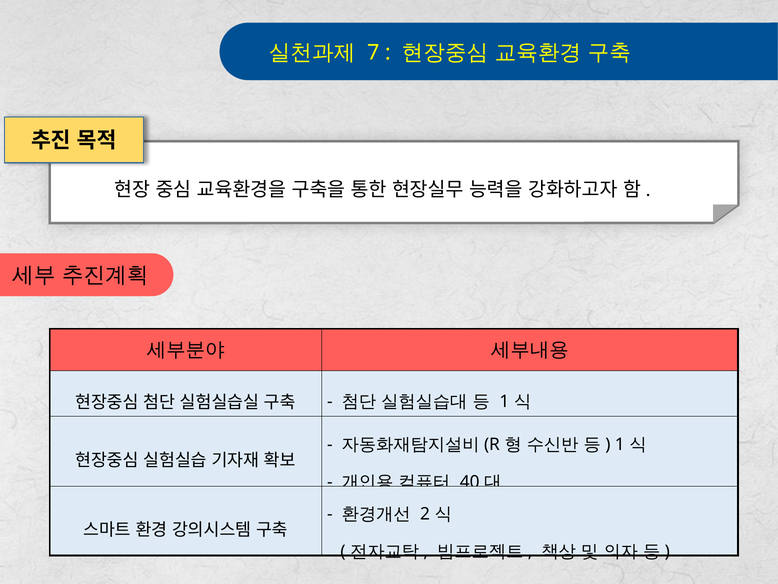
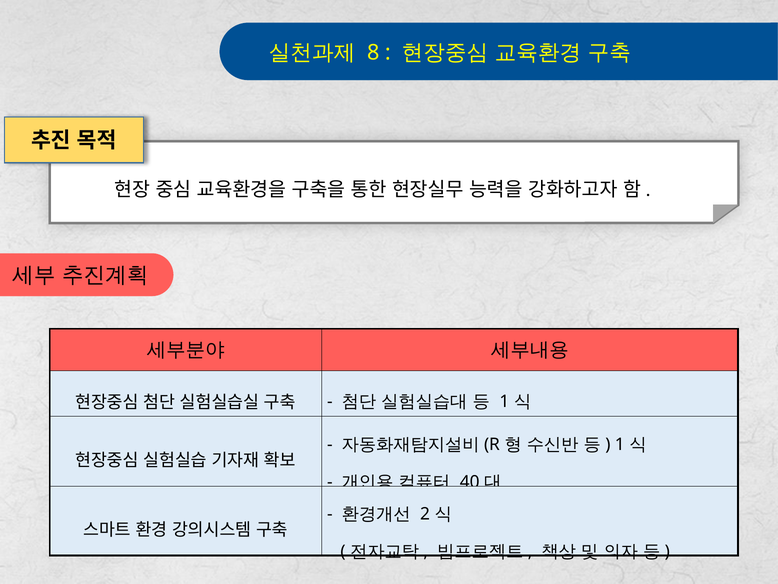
7: 7 -> 8
